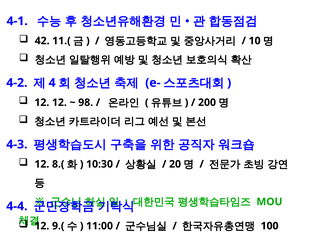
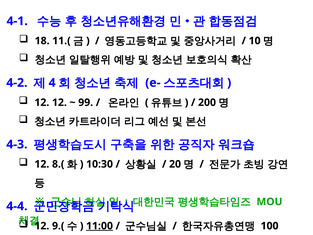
42: 42 -> 18
98: 98 -> 99
11:00 underline: none -> present
